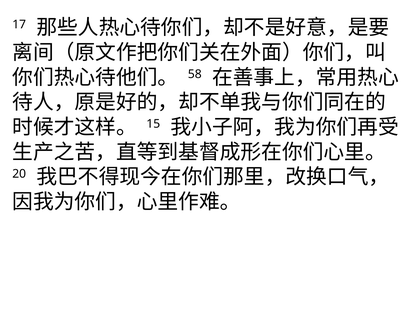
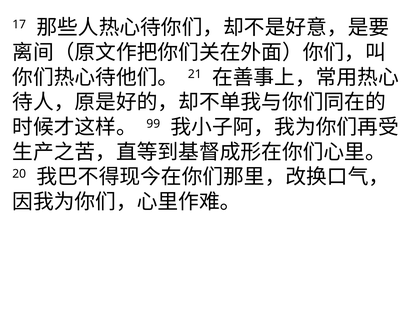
58: 58 -> 21
15: 15 -> 99
